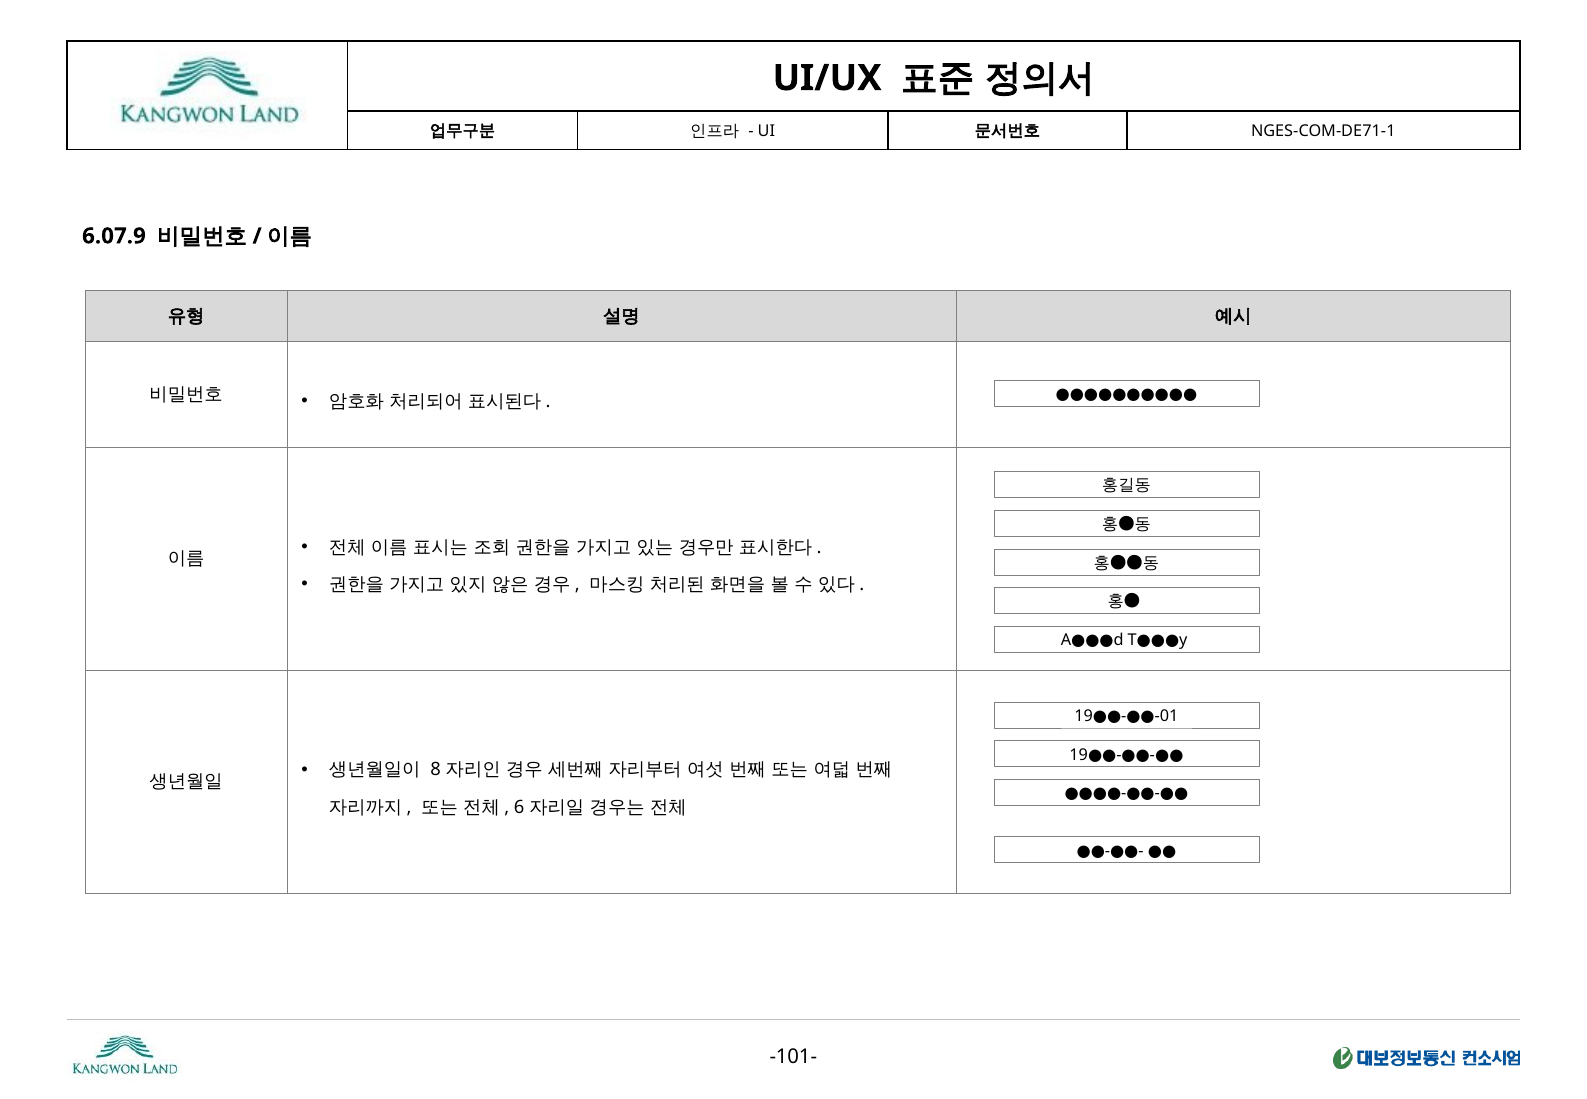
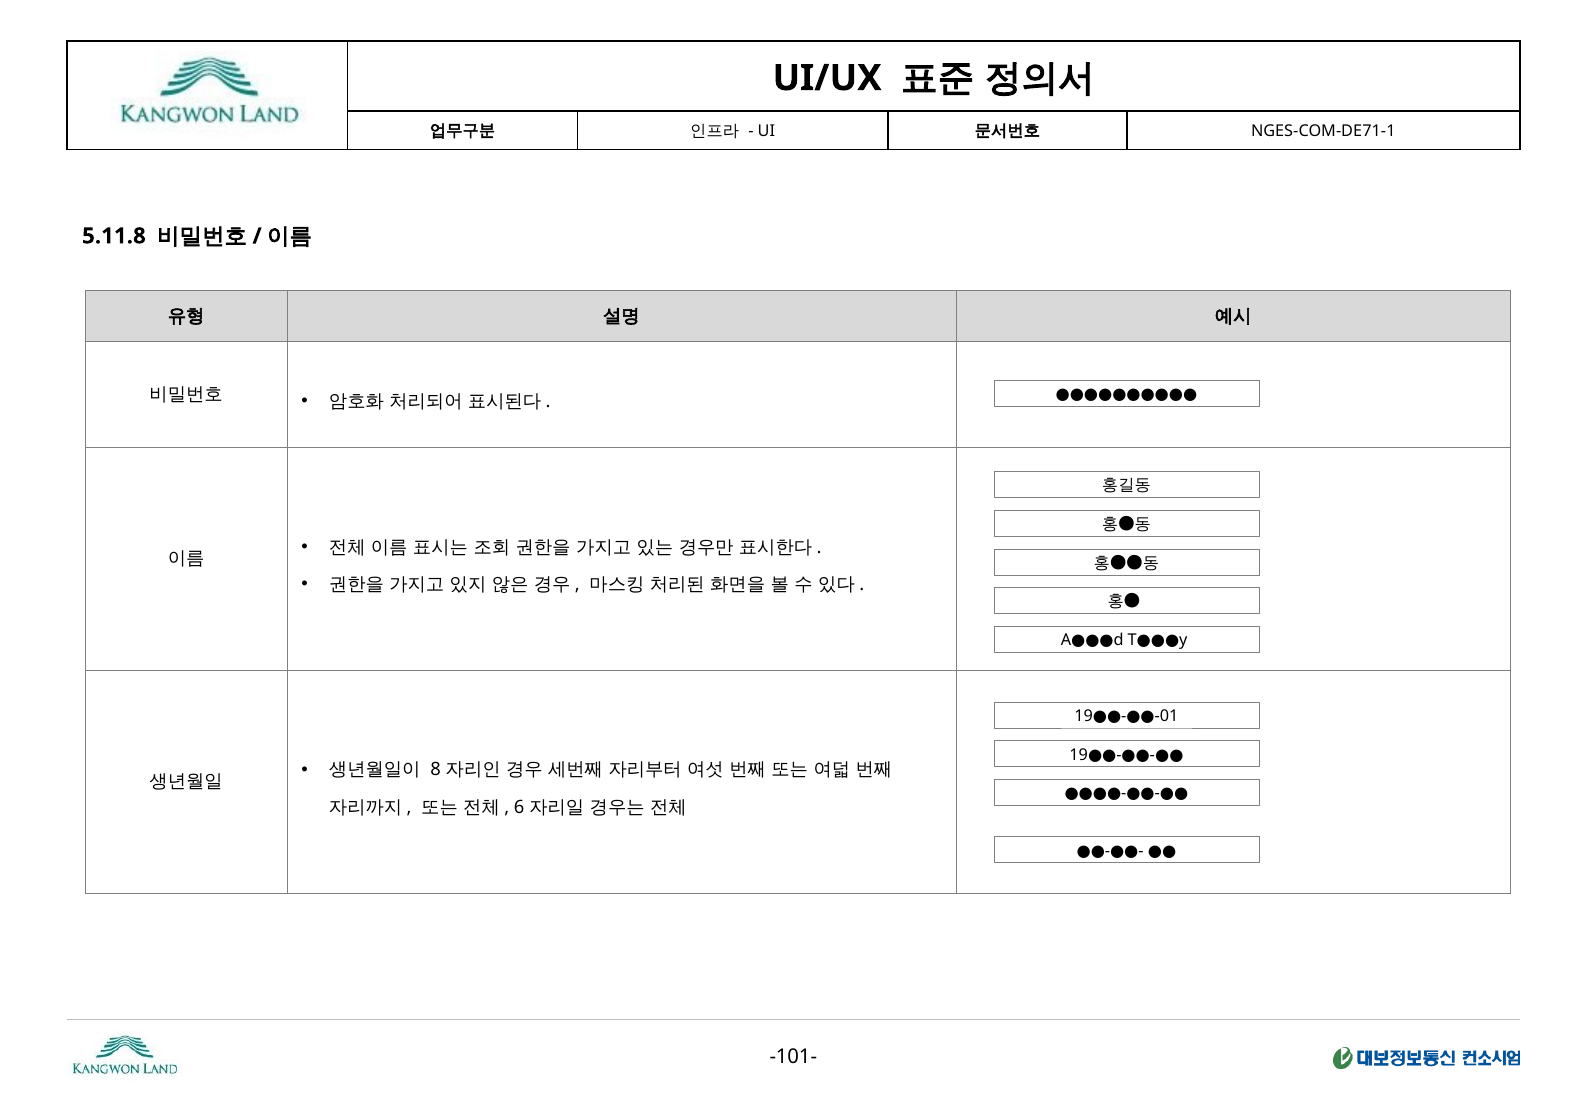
6.07.9: 6.07.9 -> 5.11.8
